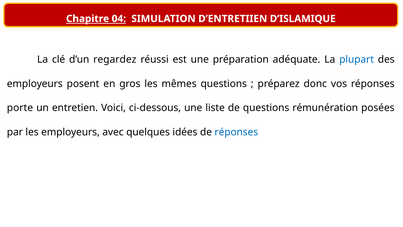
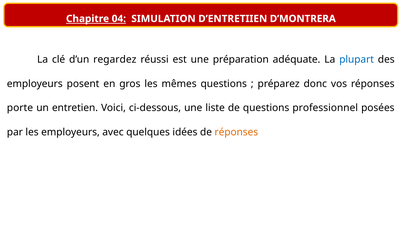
D’ISLAMIQUE: D’ISLAMIQUE -> D’MONTRERA
rémunération: rémunération -> professionnel
réponses at (236, 132) colour: blue -> orange
